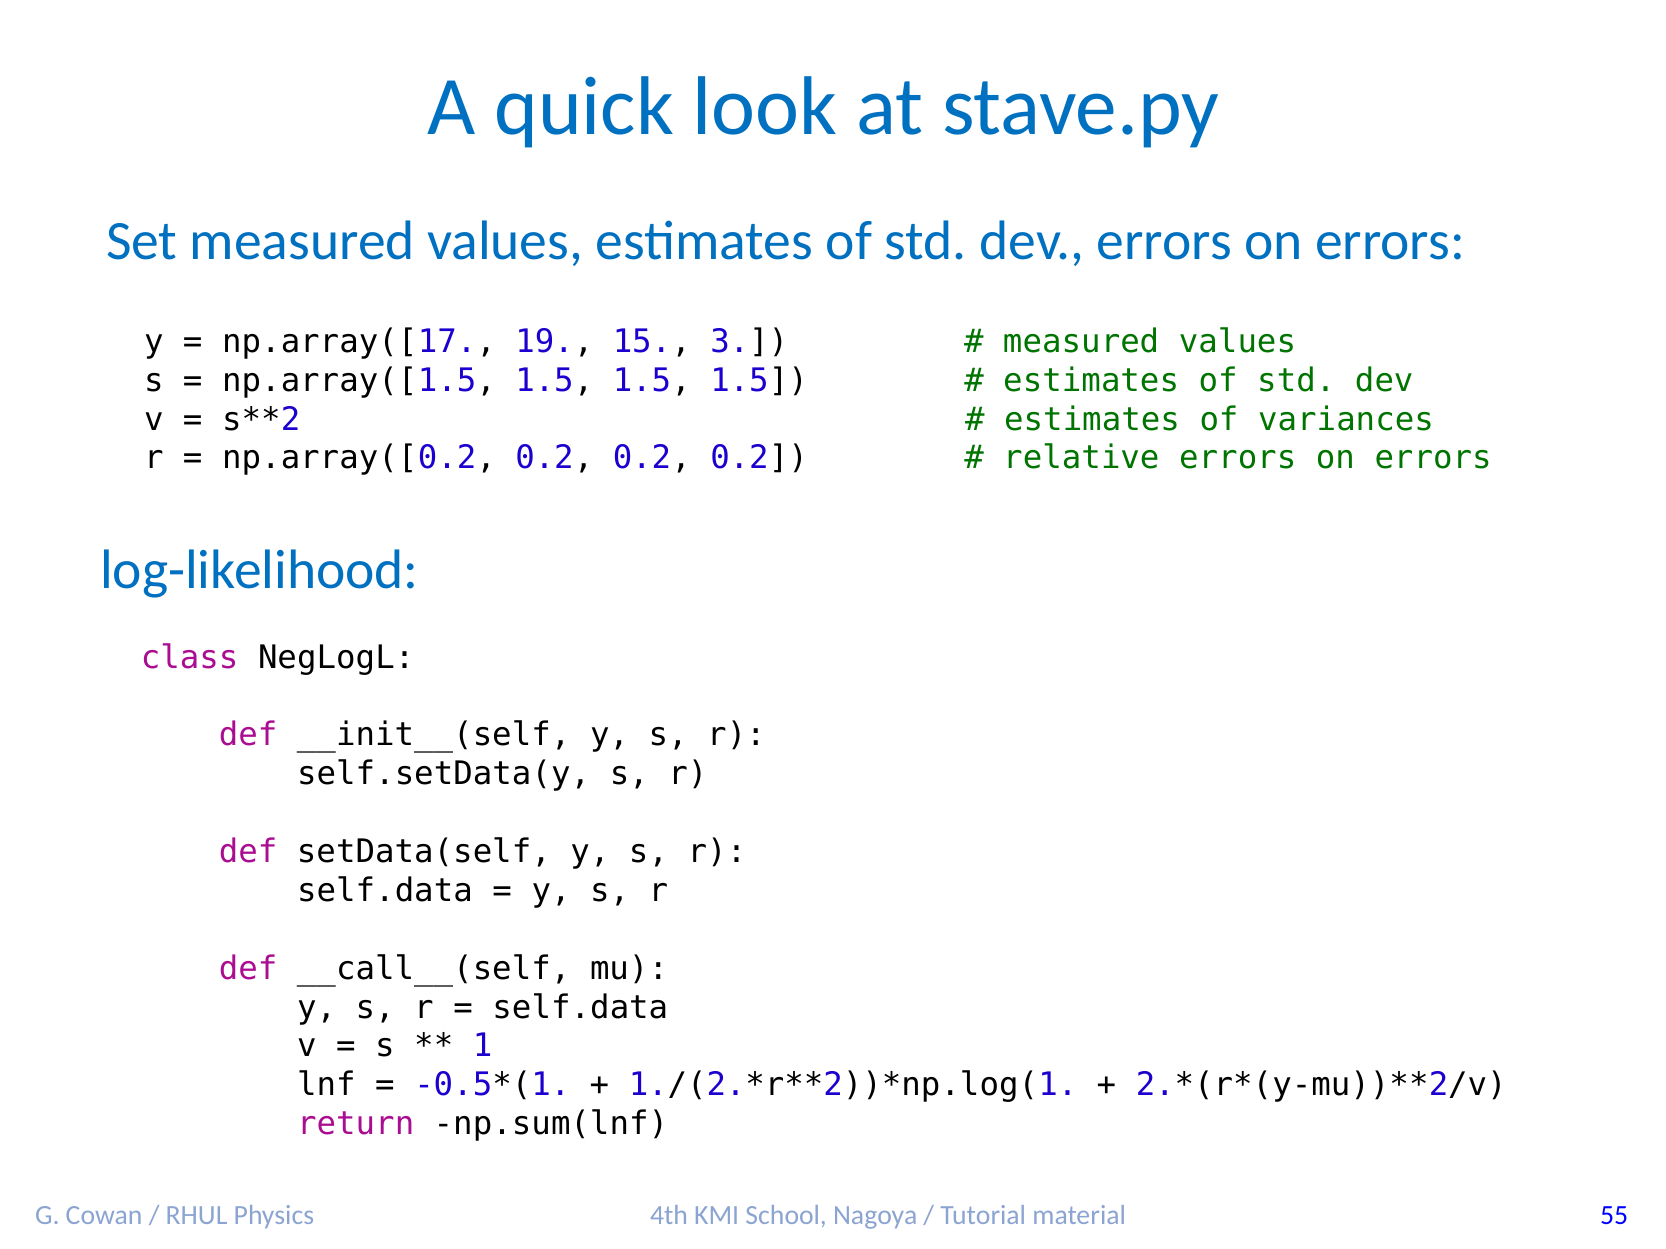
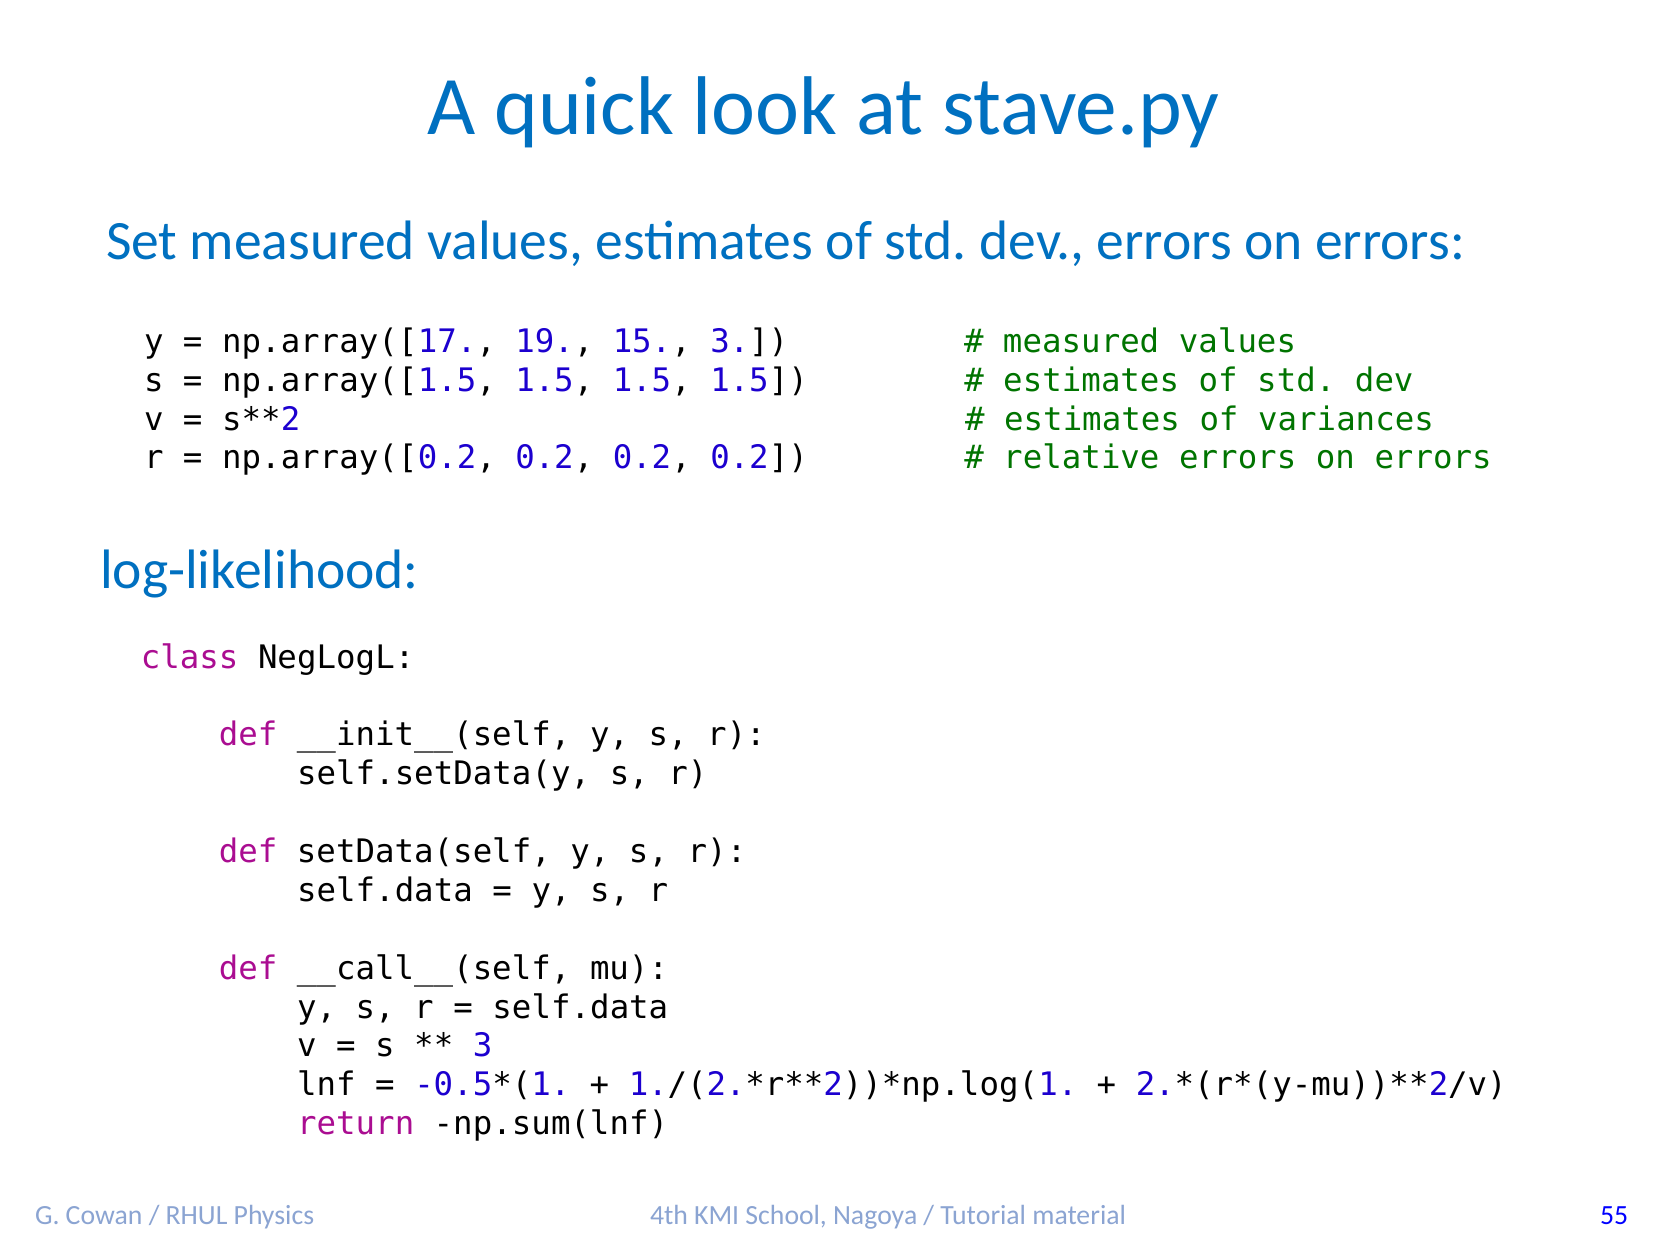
1 at (483, 1047): 1 -> 3
